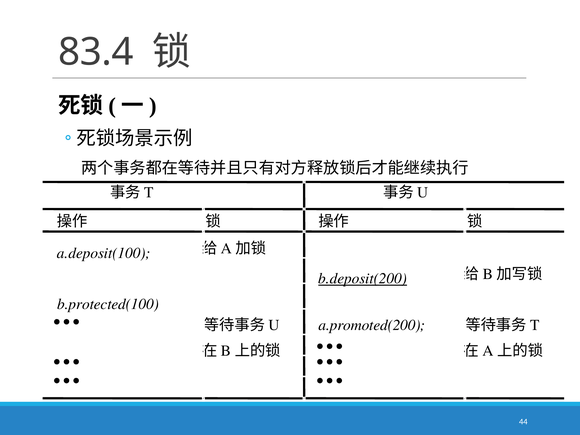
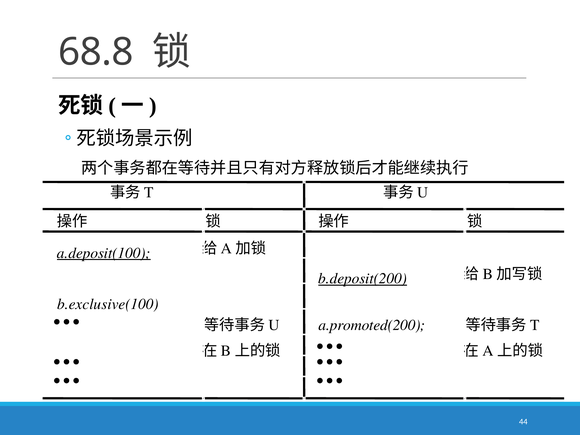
83.4: 83.4 -> 68.8
a.deposit(100 underline: none -> present
b.protected(100: b.protected(100 -> b.exclusive(100
